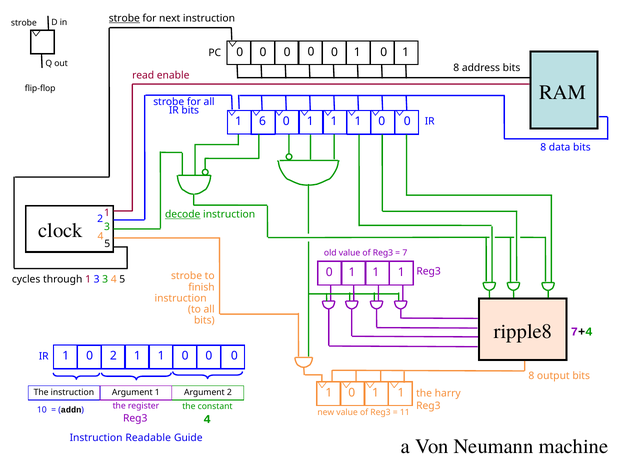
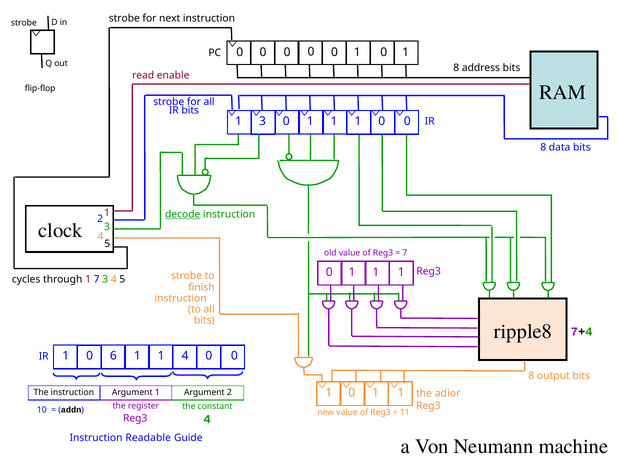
strobe at (124, 18) underline: present -> none
1 6: 6 -> 3
1 3: 3 -> 7
0 2: 2 -> 6
0 at (185, 356): 0 -> 4
harry: harry -> adior
